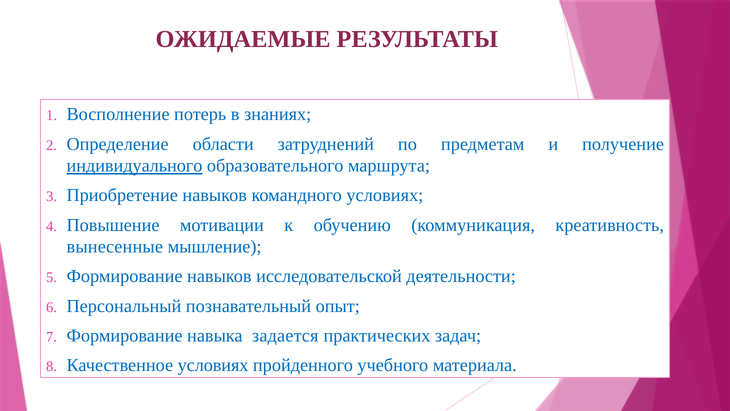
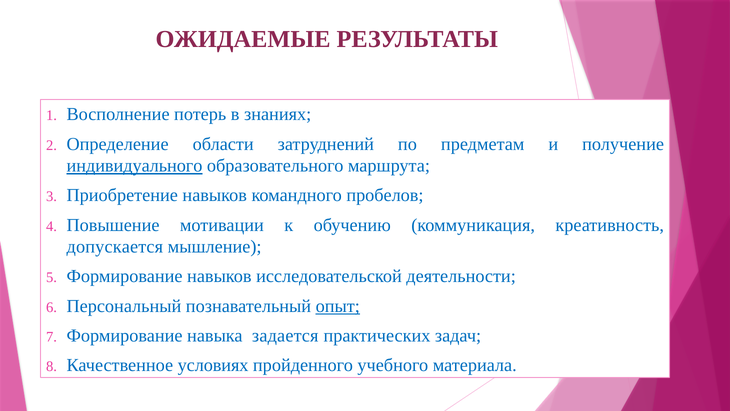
командного условиях: условиях -> пробелов
вынесенные: вынесенные -> допускается
опыт underline: none -> present
